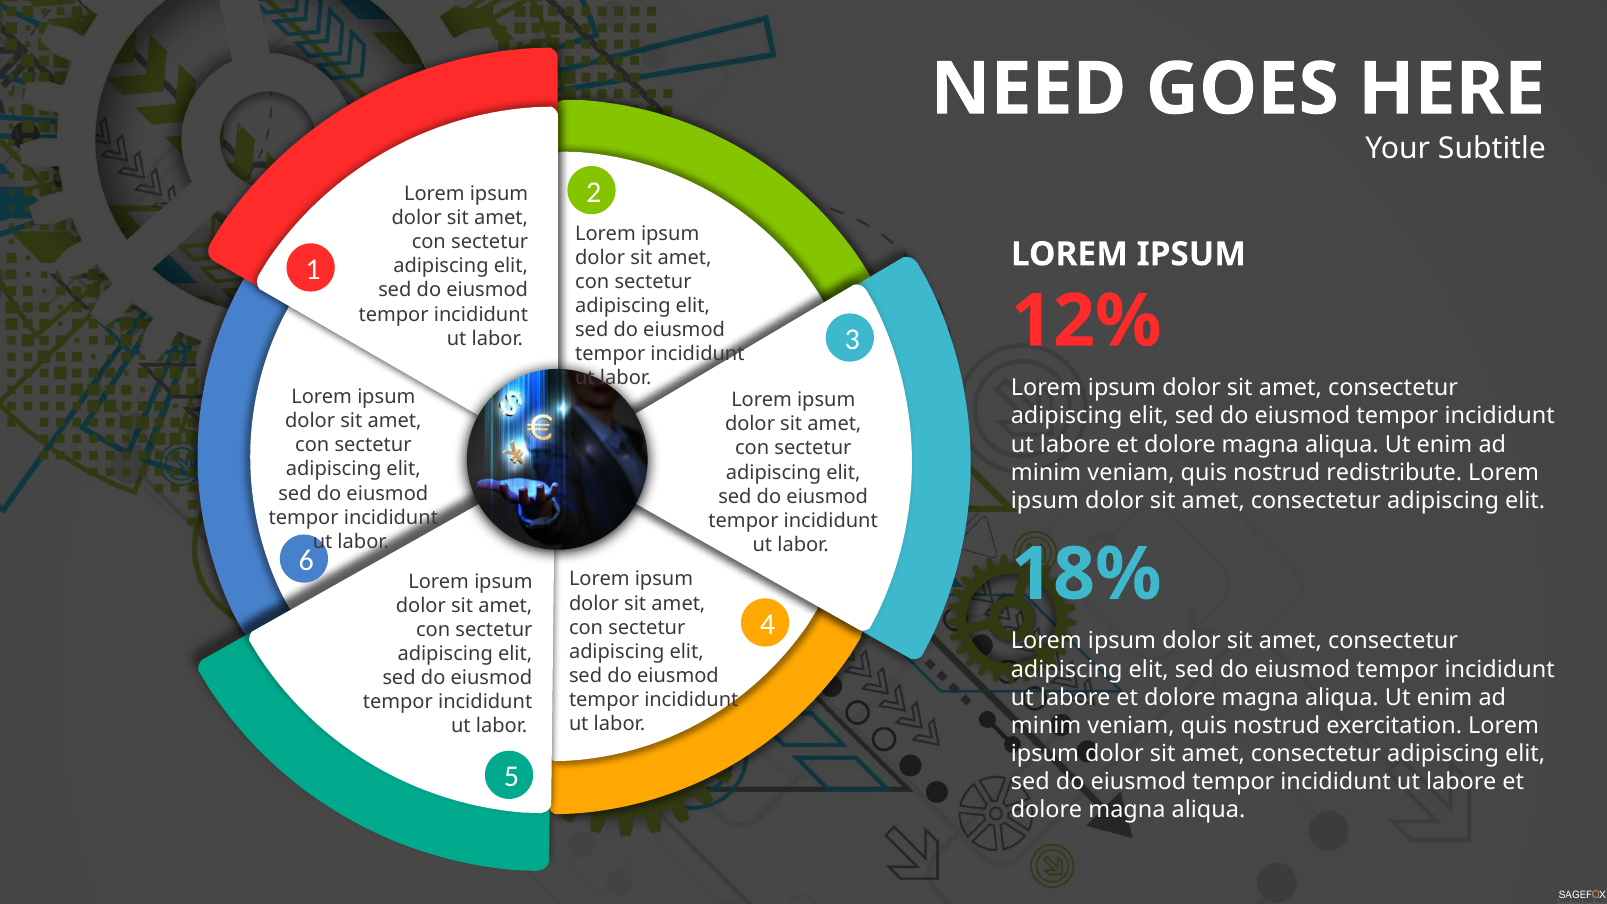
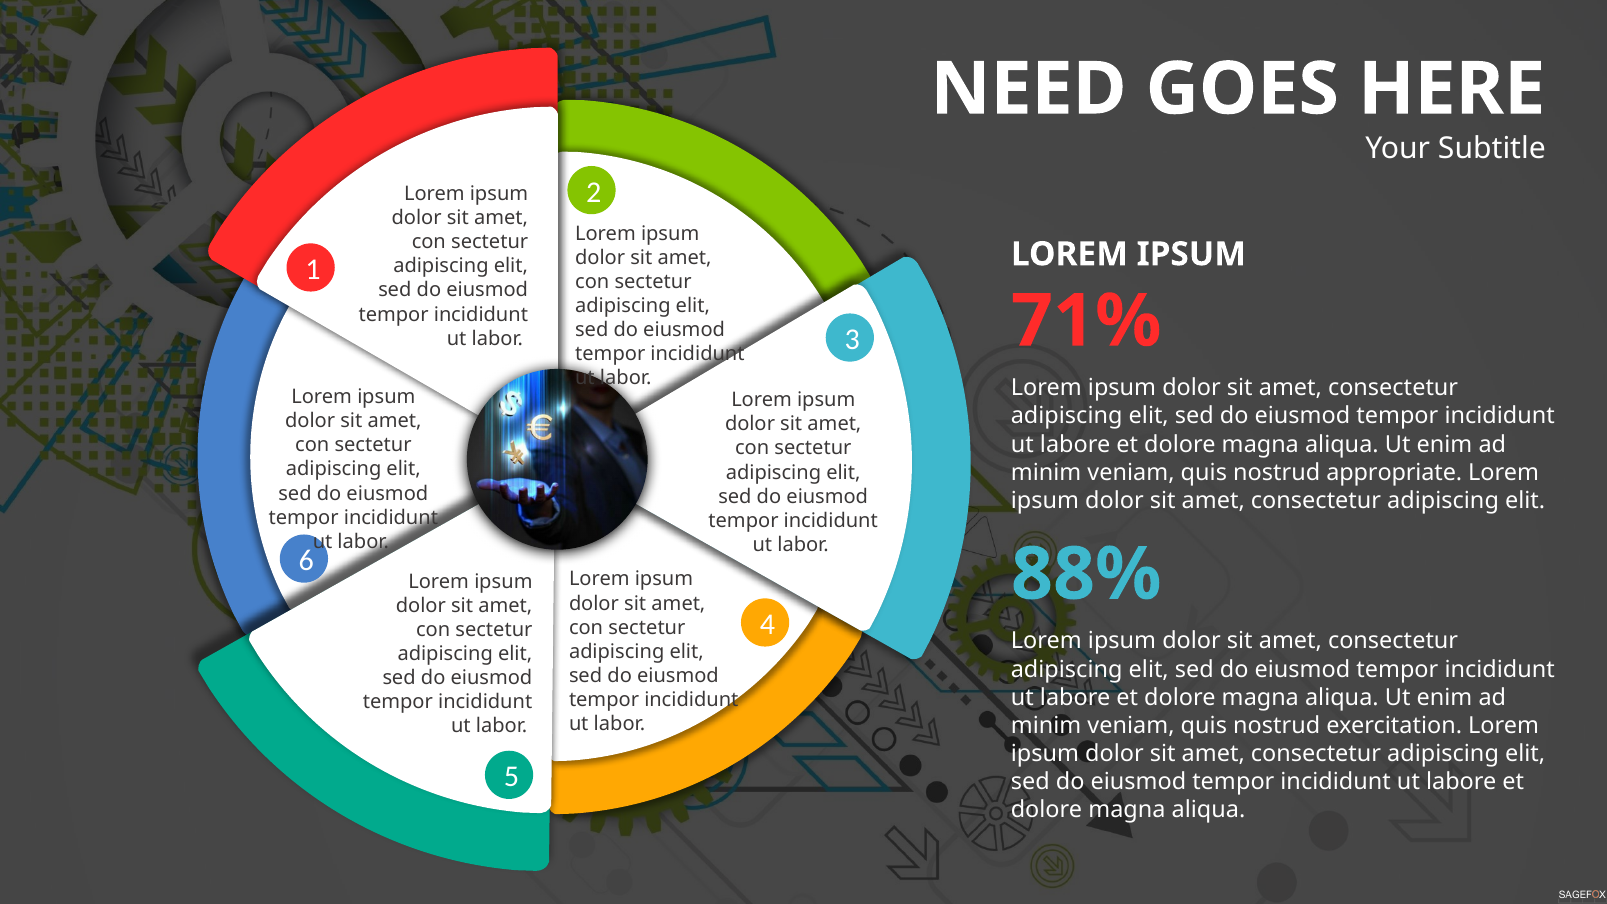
12%: 12% -> 71%
redistribute: redistribute -> appropriate
18%: 18% -> 88%
